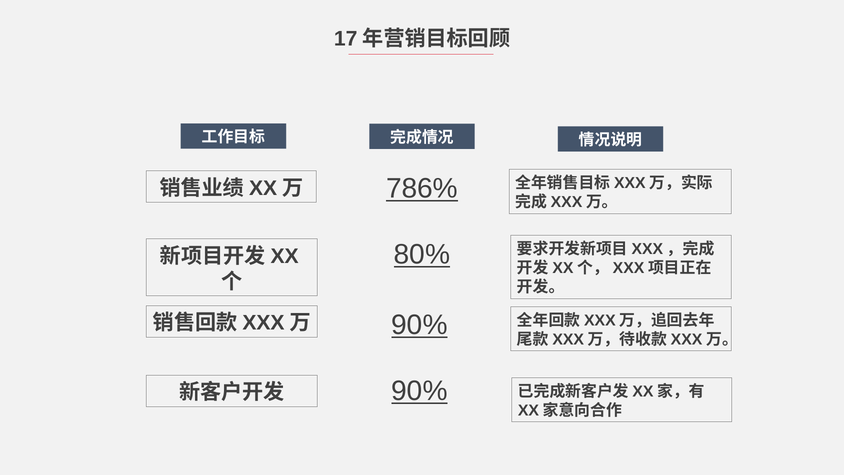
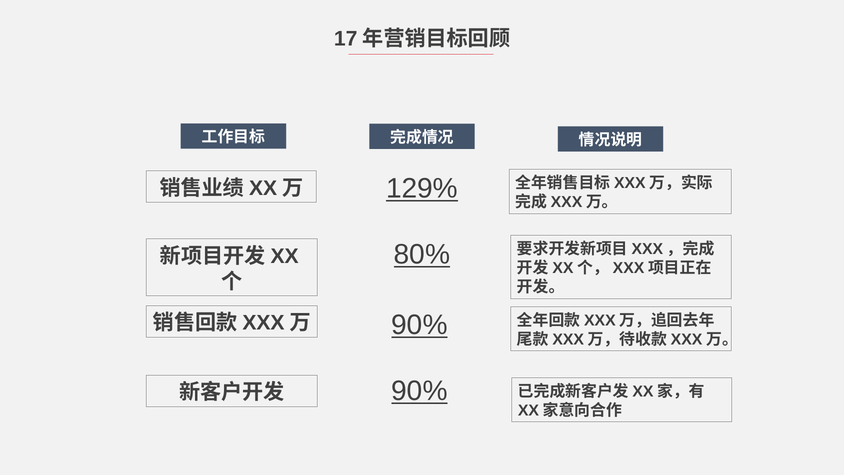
786%: 786% -> 129%
